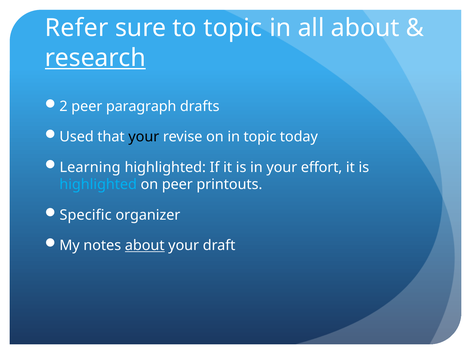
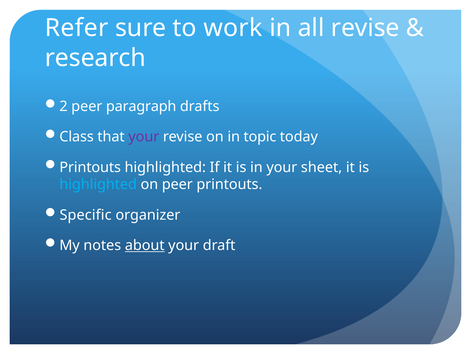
to topic: topic -> work
all about: about -> revise
research underline: present -> none
Used: Used -> Class
your at (144, 137) colour: black -> purple
Learning at (90, 167): Learning -> Printouts
effort: effort -> sheet
